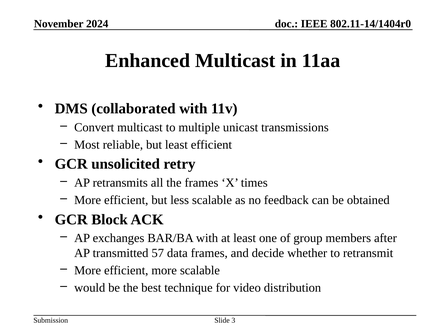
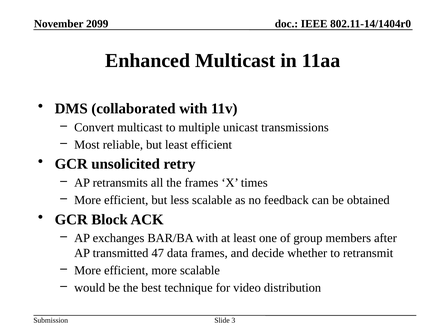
2024: 2024 -> 2099
57: 57 -> 47
